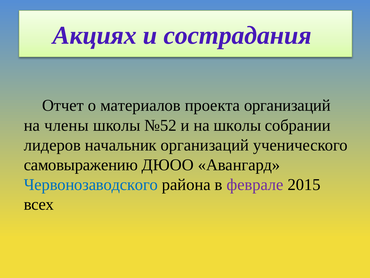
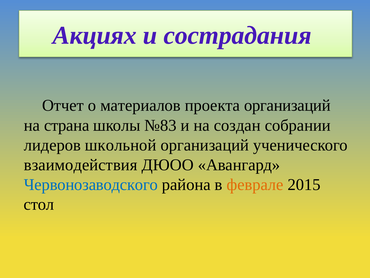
члены: члены -> страна
№52: №52 -> №83
на школы: школы -> создан
начальник: начальник -> школьной
самовыражению: самовыражению -> взаимодействия
феврале colour: purple -> orange
всех: всех -> стол
